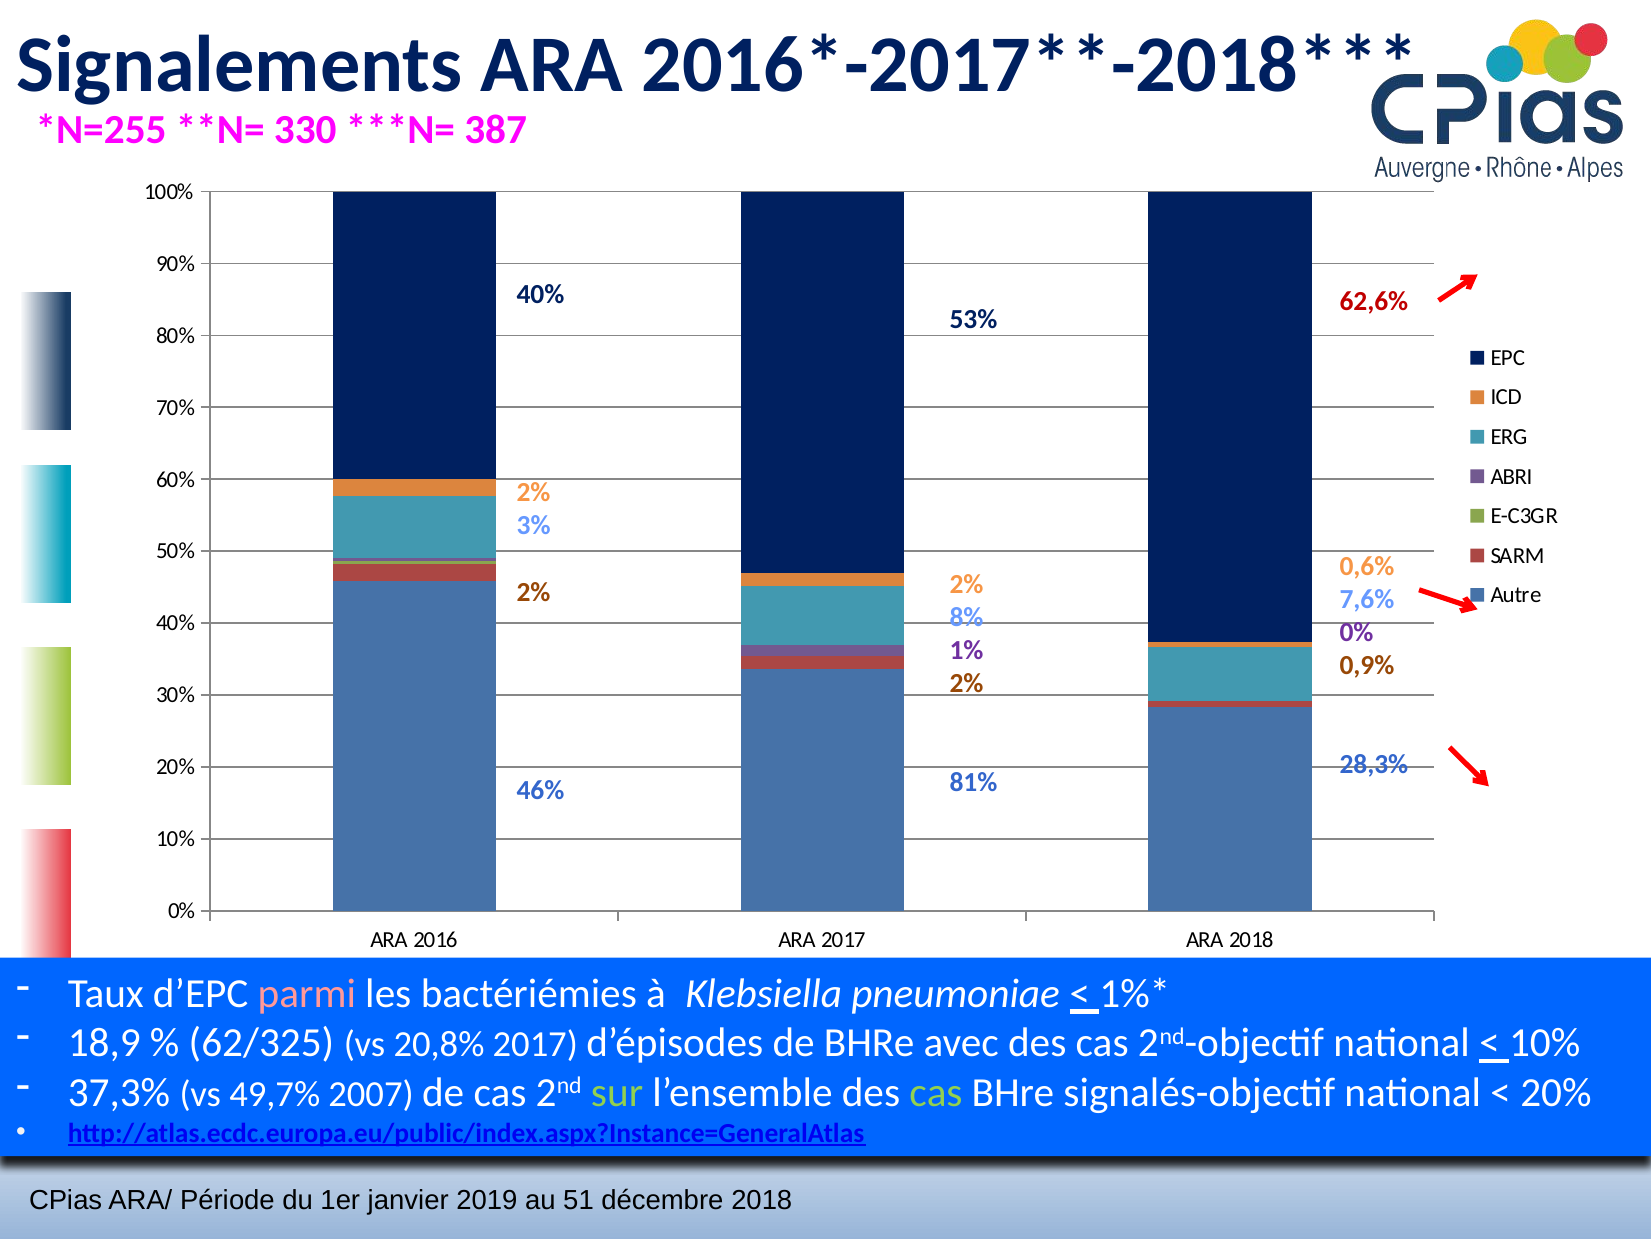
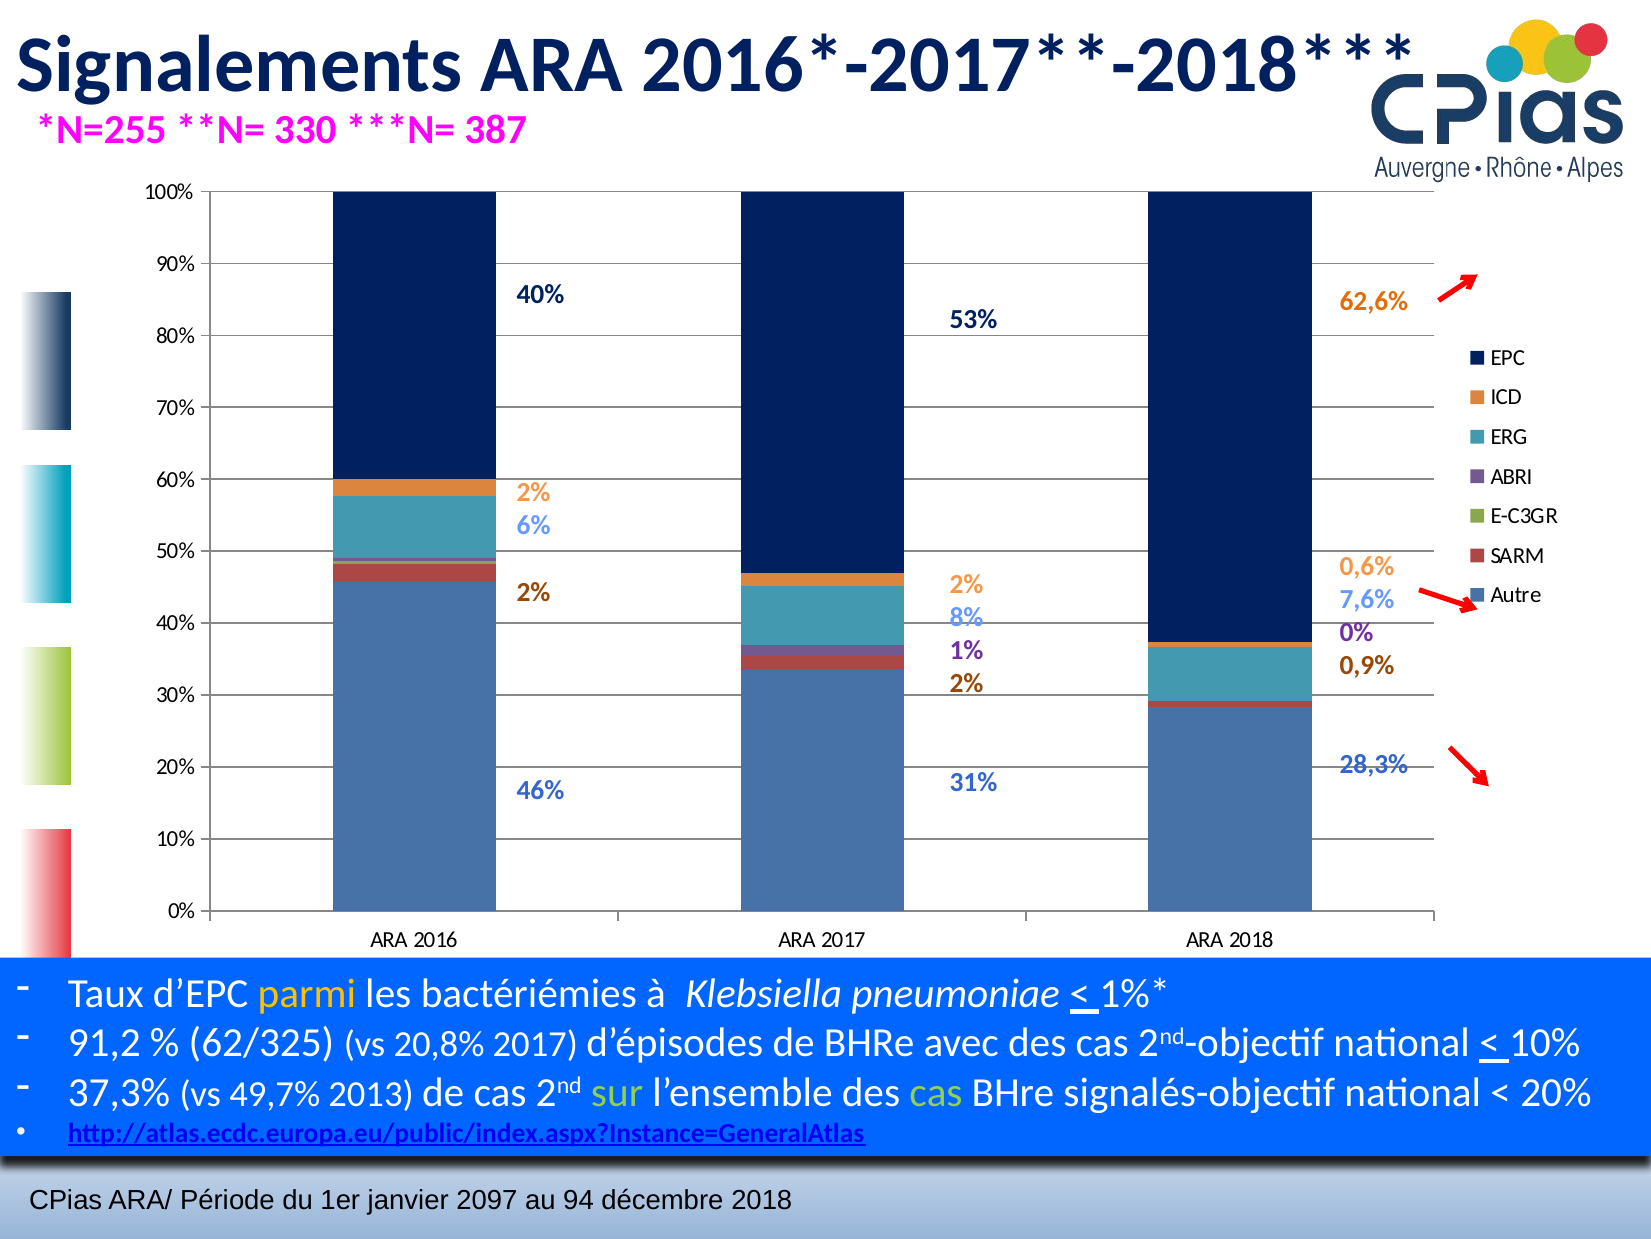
62,6% colour: red -> orange
3%: 3% -> 6%
81%: 81% -> 31%
parmi colour: pink -> yellow
18,9: 18,9 -> 91,2
2007: 2007 -> 2013
2019: 2019 -> 2097
51: 51 -> 94
